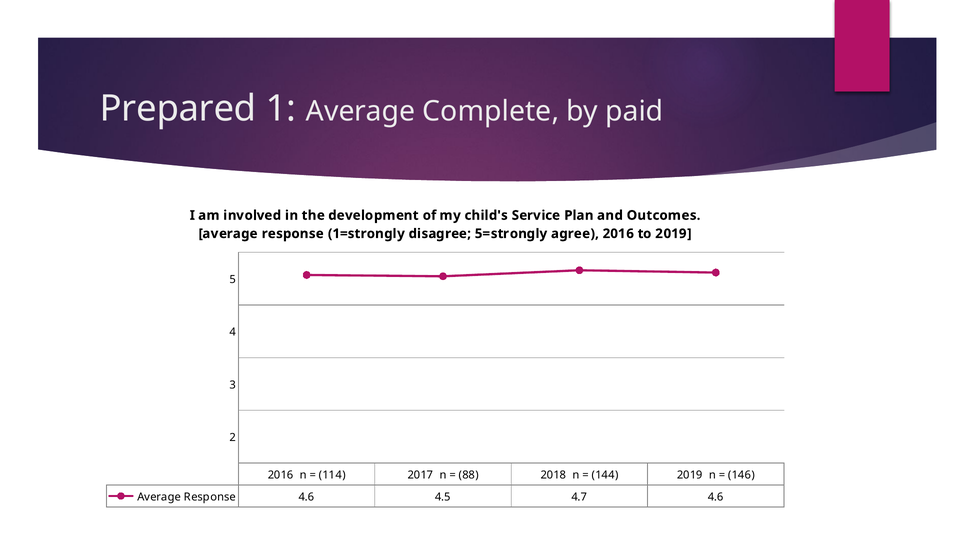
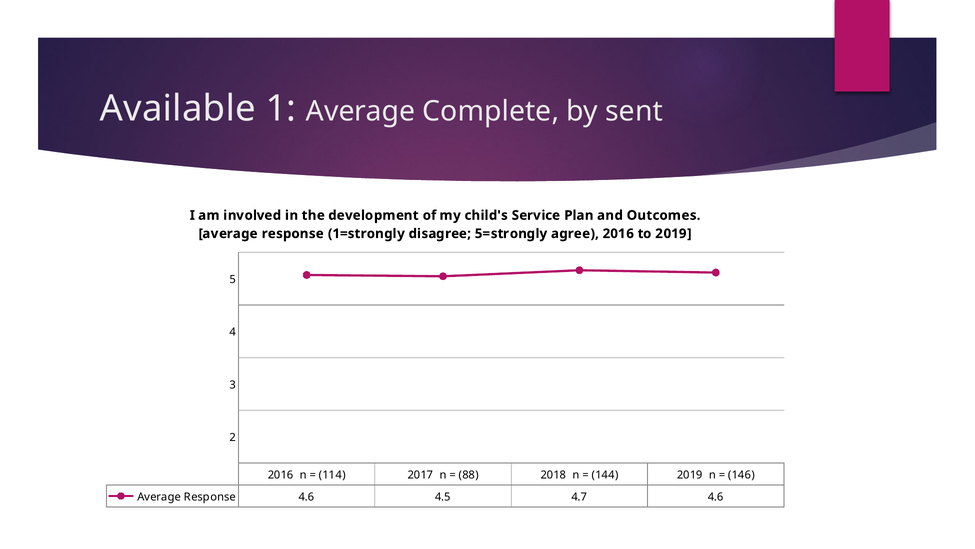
Prepared: Prepared -> Available
paid: paid -> sent
